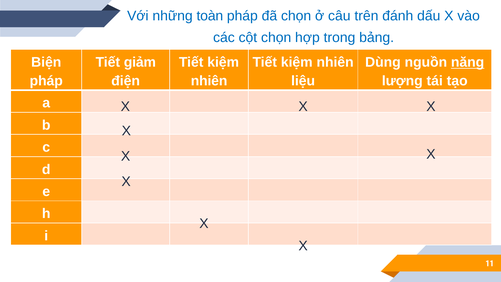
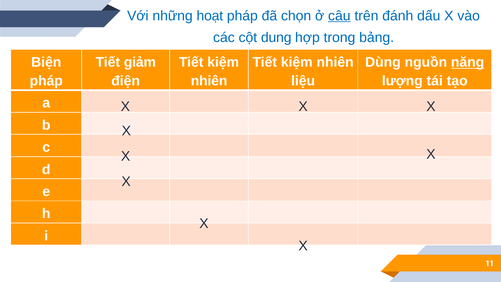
toàn: toàn -> hoạt
câu underline: none -> present
cột chọn: chọn -> dung
